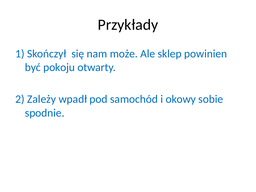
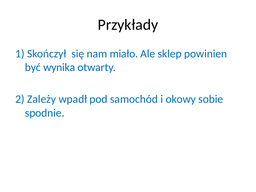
może: może -> miało
pokoju: pokoju -> wynika
